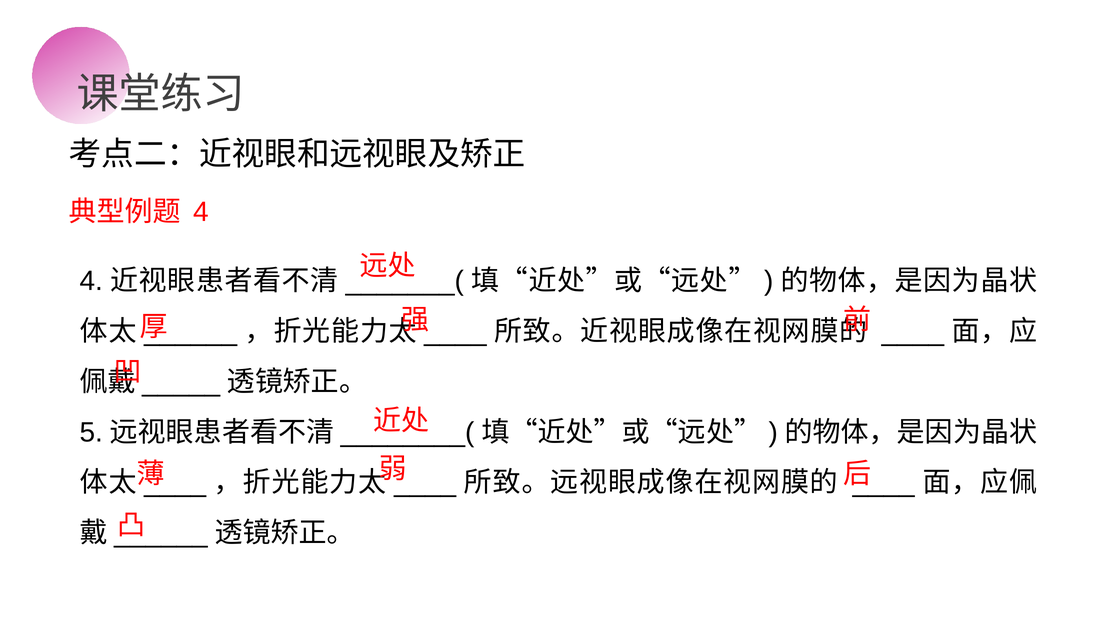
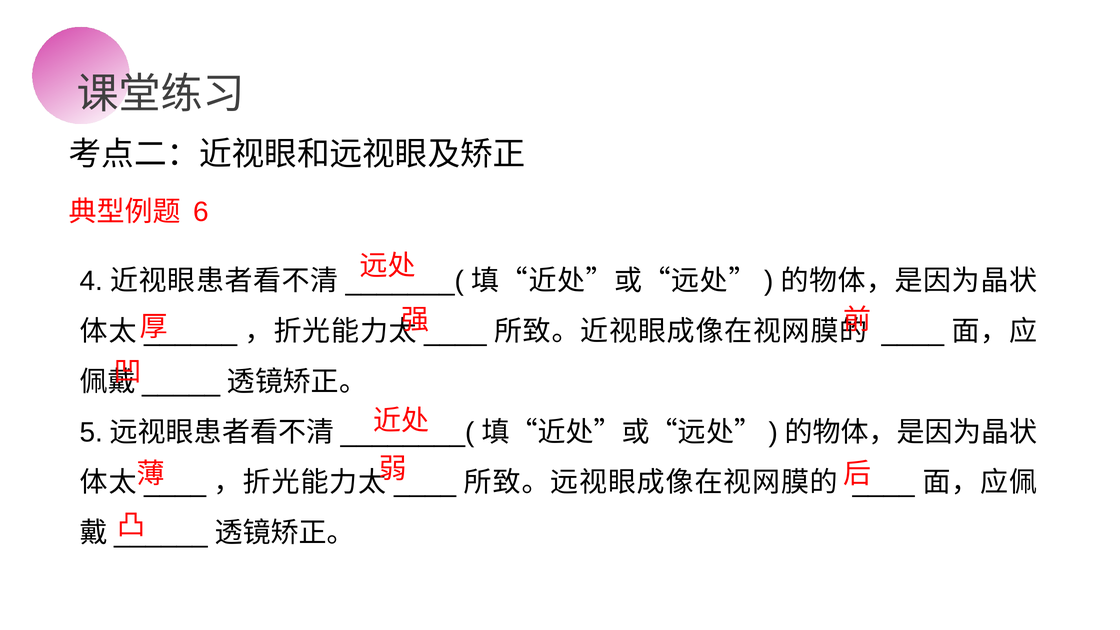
4 at (201, 212): 4 -> 6
